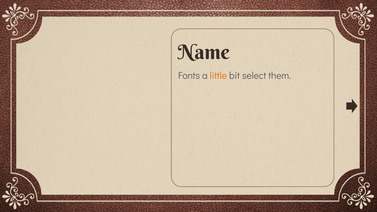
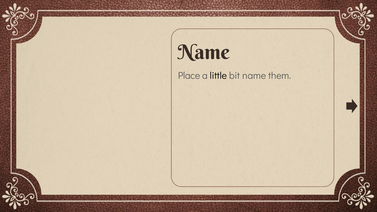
Fonts: Fonts -> Place
little colour: orange -> black
bit select: select -> name
